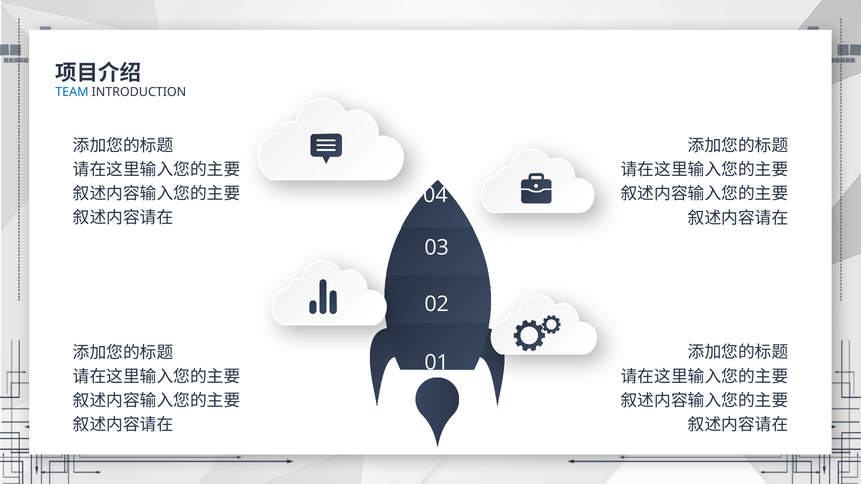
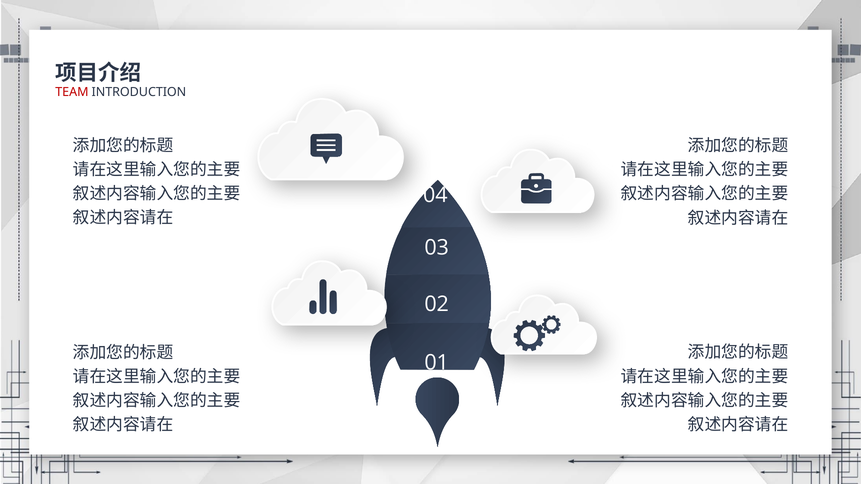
TEAM colour: blue -> red
